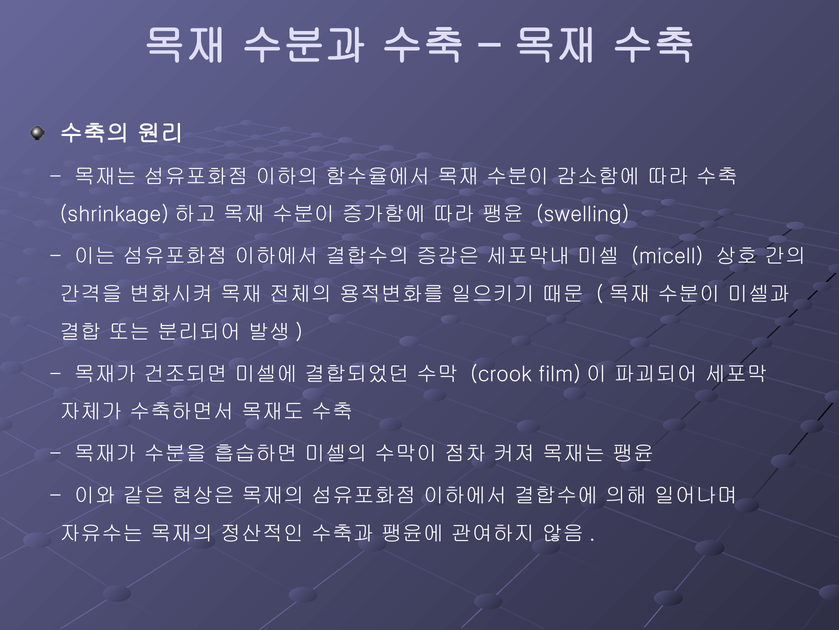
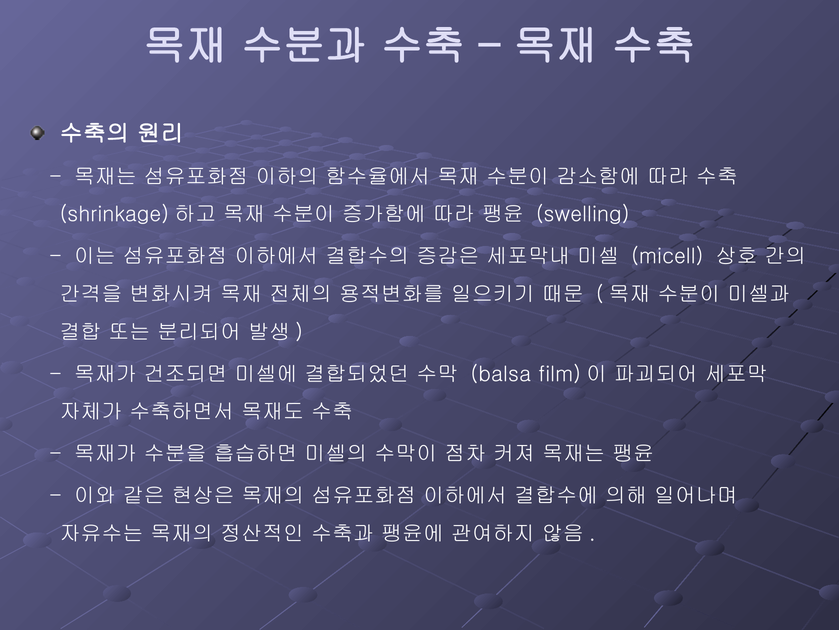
crook: crook -> balsa
